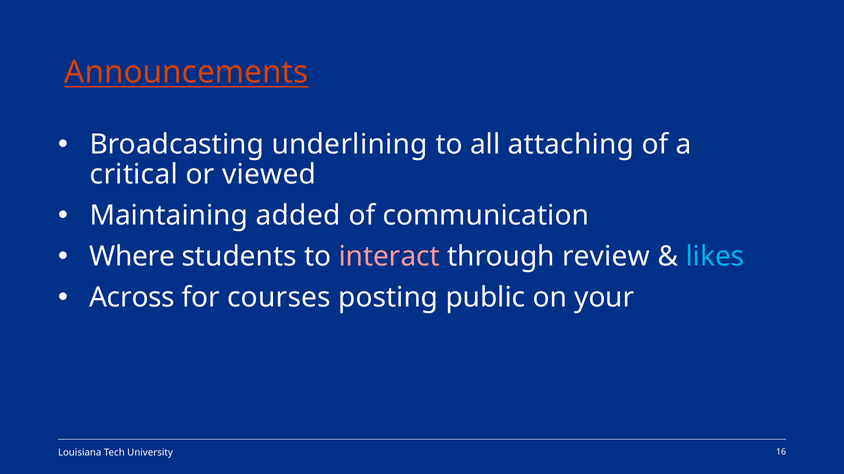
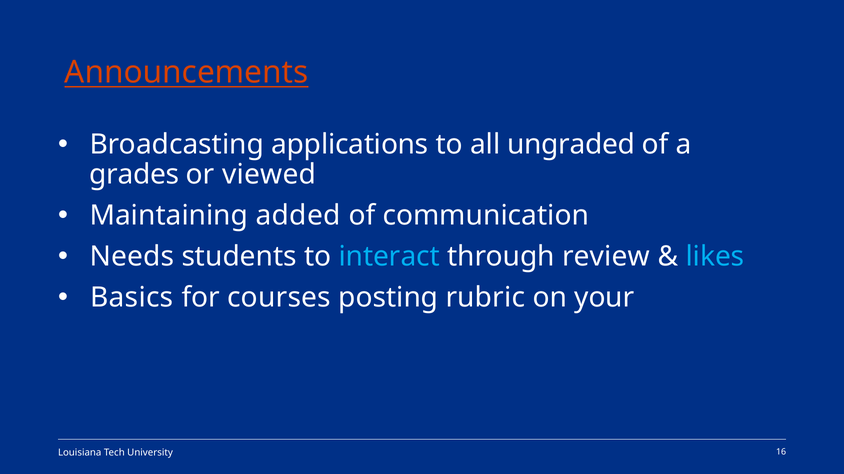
underlining: underlining -> applications
attaching: attaching -> ungraded
critical: critical -> grades
Where: Where -> Needs
interact colour: pink -> light blue
Across: Across -> Basics
public: public -> rubric
